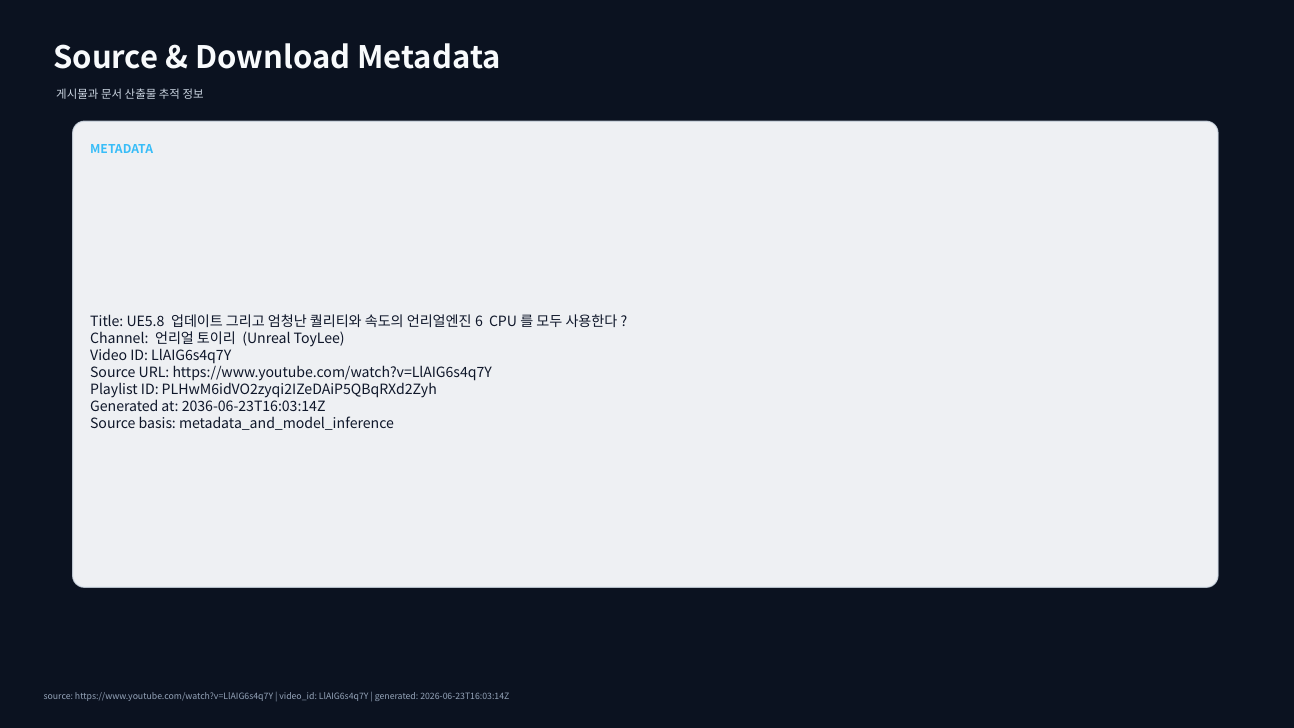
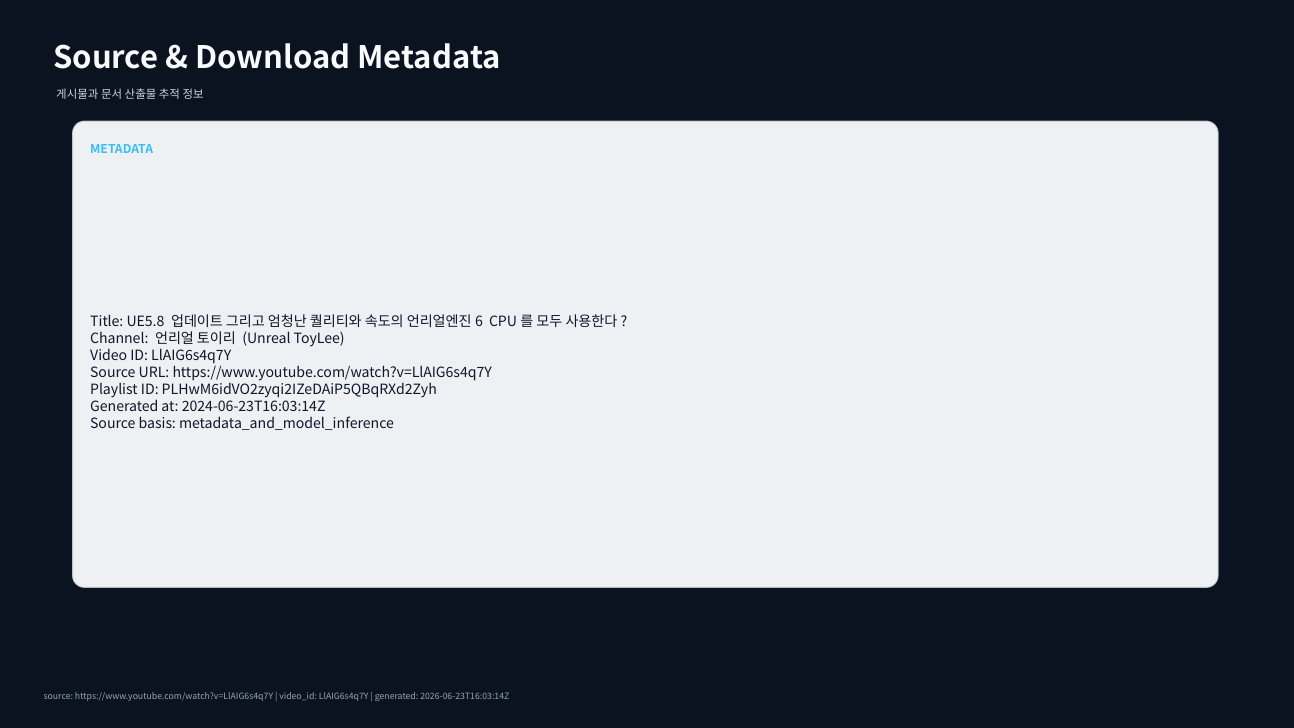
2036-06-23T16:03:14Z: 2036-06-23T16:03:14Z -> 2024-06-23T16:03:14Z
